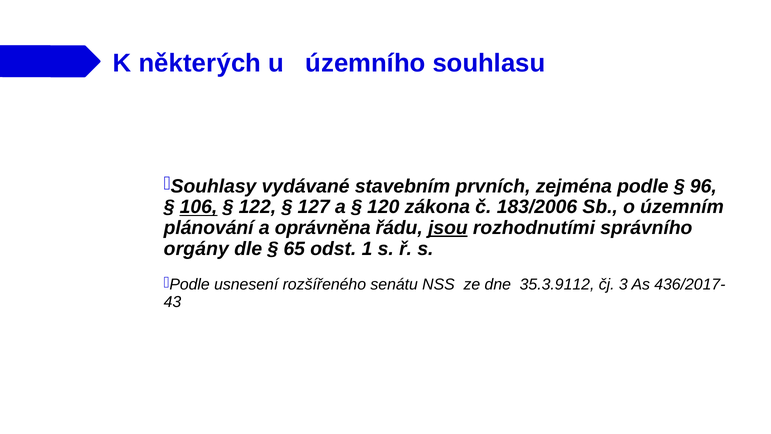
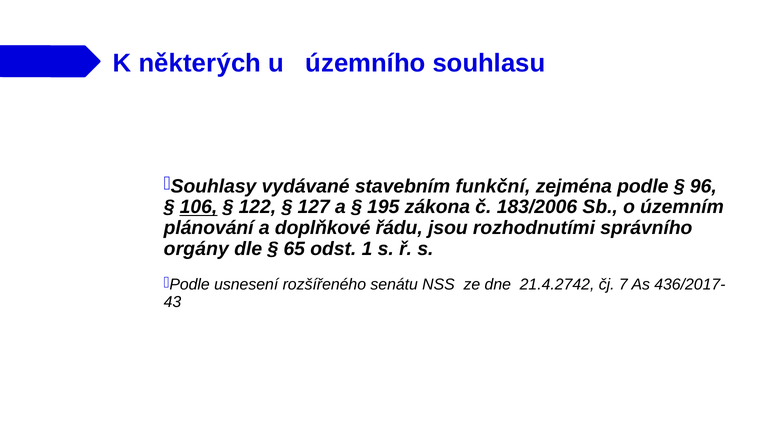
prvních: prvních -> funkční
120: 120 -> 195
oprávněna: oprávněna -> doplňkové
jsou underline: present -> none
35.3.9112: 35.3.9112 -> 21.4.2742
3: 3 -> 7
